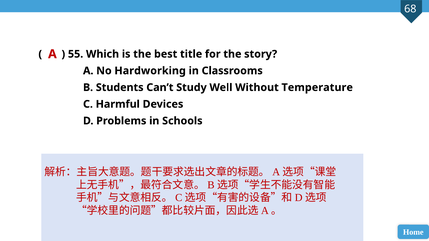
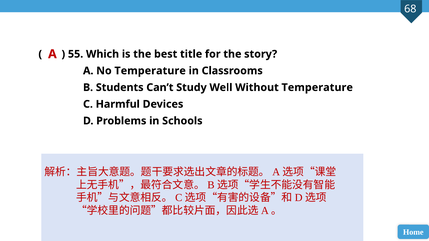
No Hardworking: Hardworking -> Temperature
